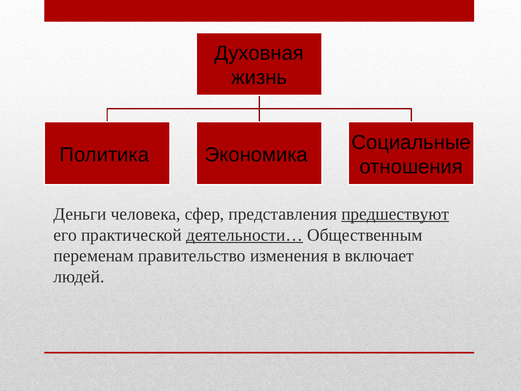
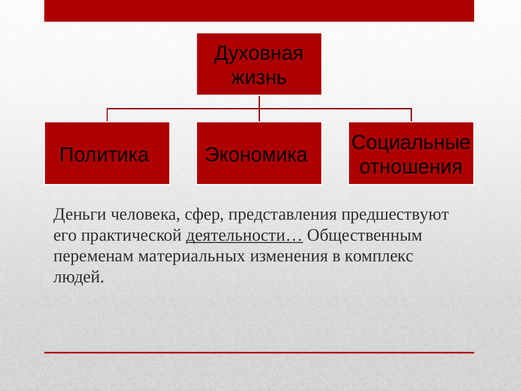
предшествуют underline: present -> none
правительство: правительство -> материальных
включает: включает -> комплекс
